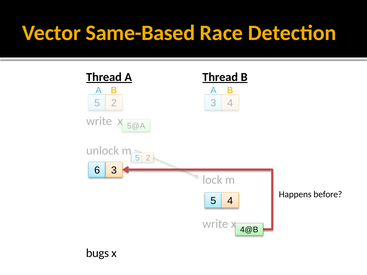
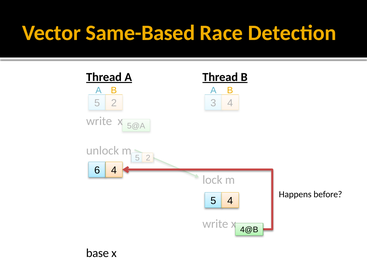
6 3: 3 -> 4
bugs: bugs -> base
